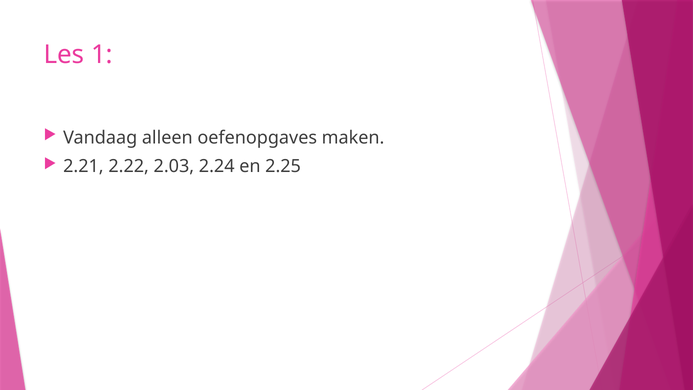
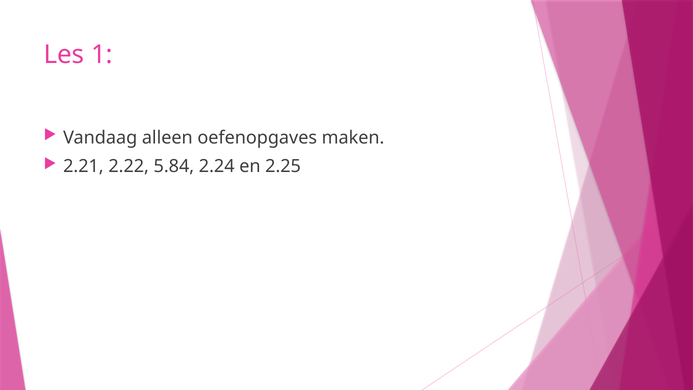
2.03: 2.03 -> 5.84
